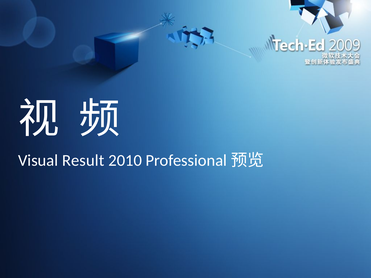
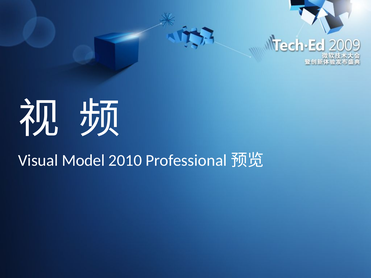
Result: Result -> Model
